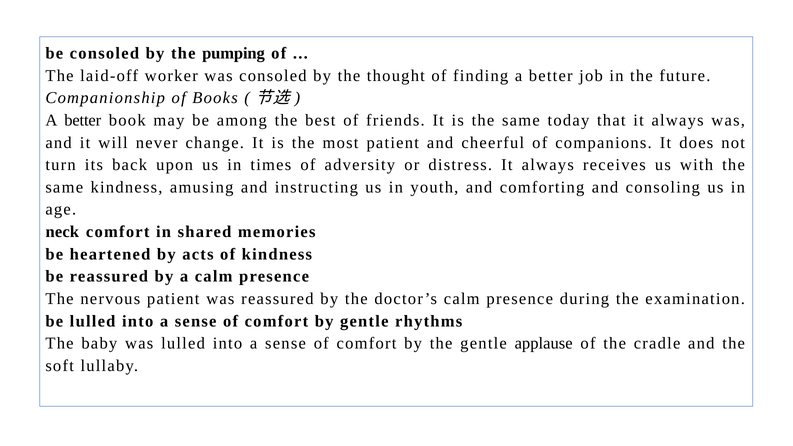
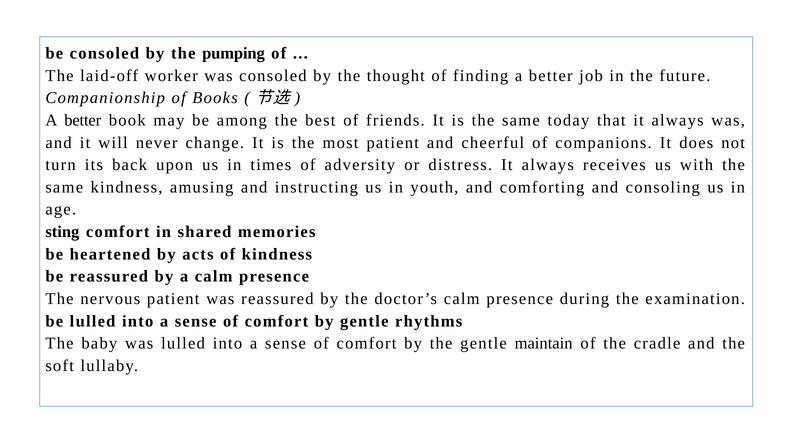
neck: neck -> sting
applause: applause -> maintain
